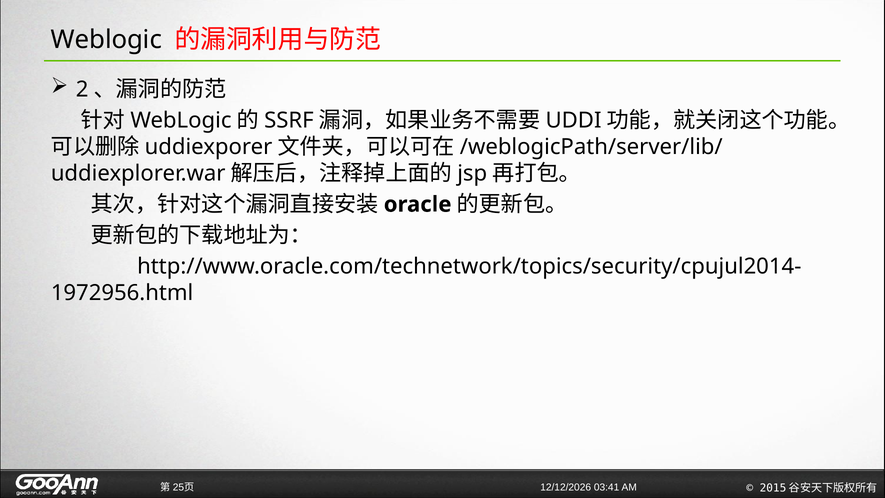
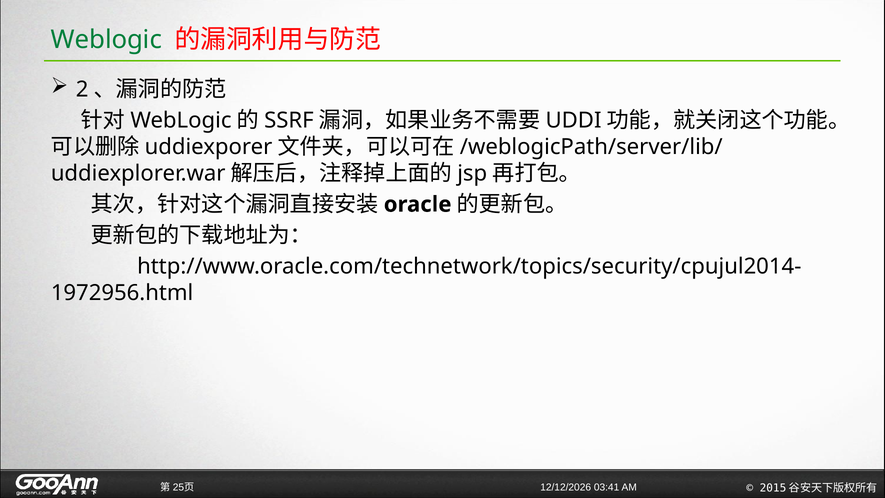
Weblogic at (106, 40) colour: black -> green
